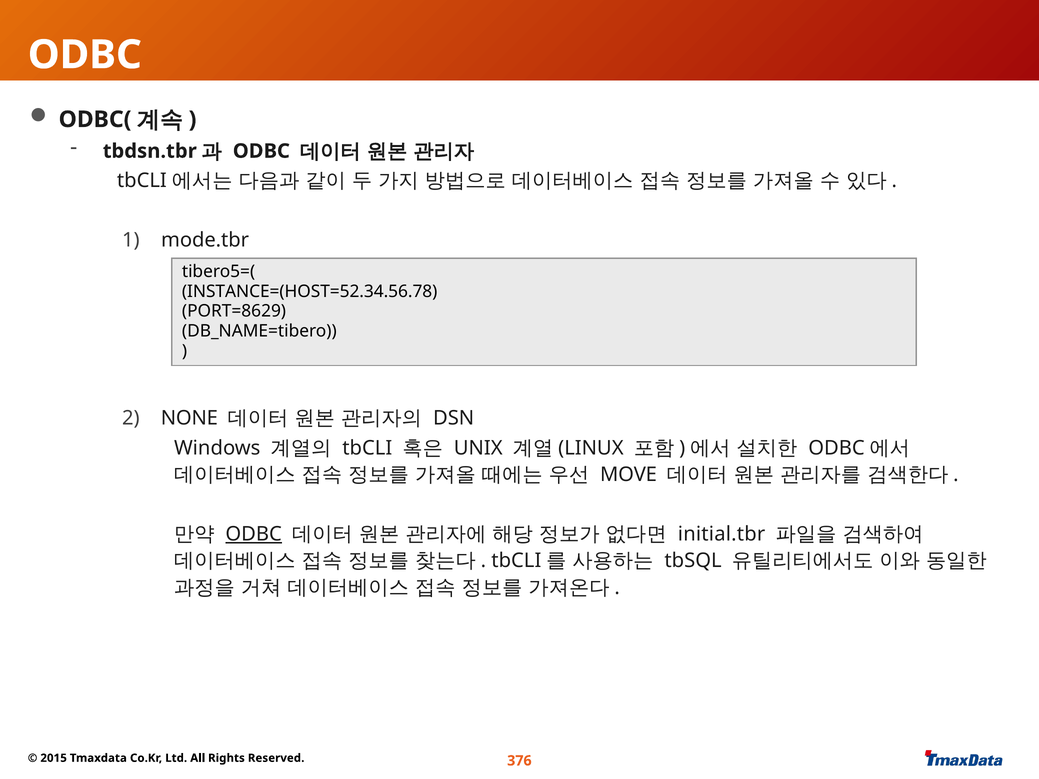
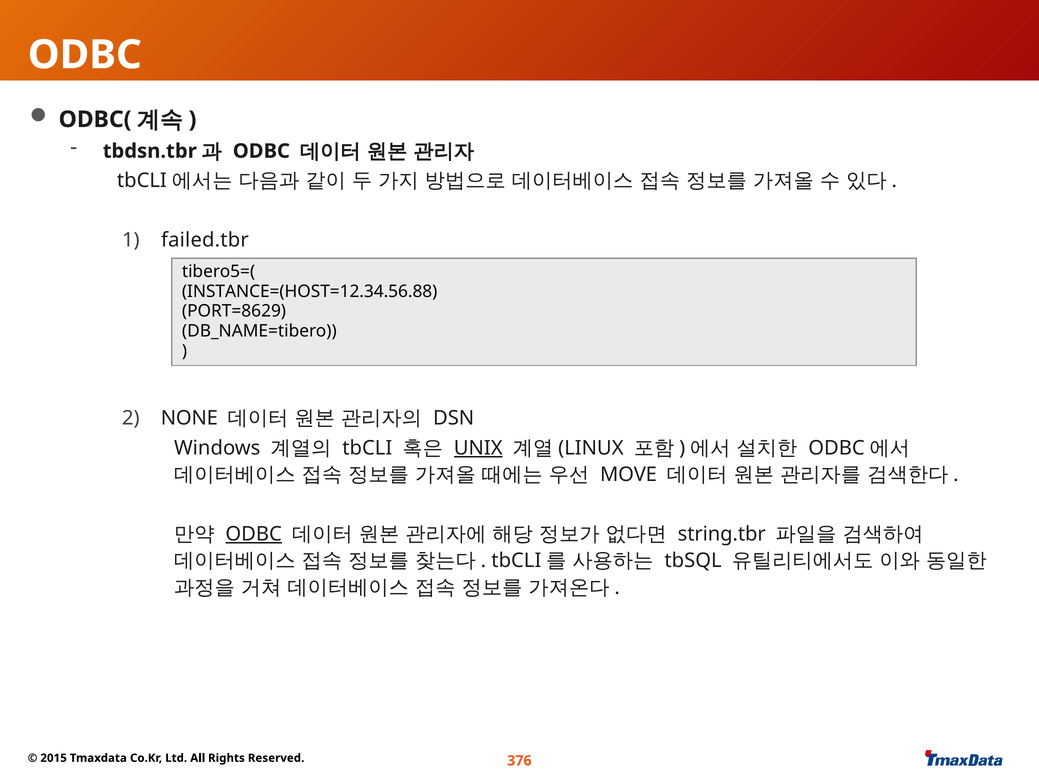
mode.tbr: mode.tbr -> failed.tbr
INSTANCE=(HOST=52.34.56.78: INSTANCE=(HOST=52.34.56.78 -> INSTANCE=(HOST=12.34.56.88
UNIX underline: none -> present
initial.tbr: initial.tbr -> string.tbr
